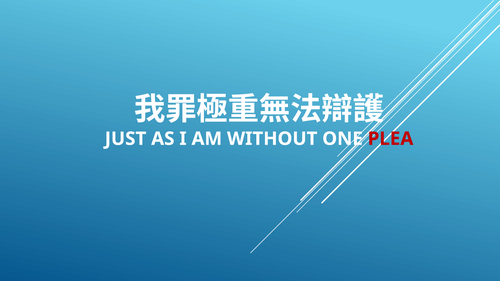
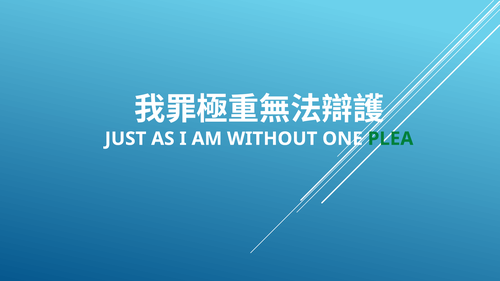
PLEA colour: red -> green
